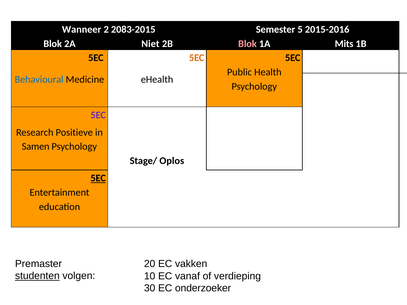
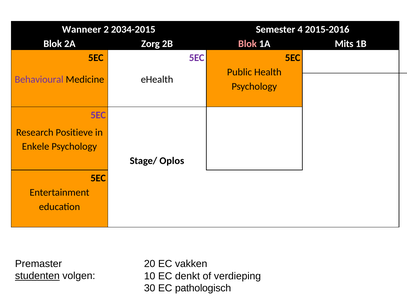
2083-2015: 2083-2015 -> 2034-2015
5: 5 -> 4
Niet: Niet -> Zorg
5EC at (197, 58) colour: orange -> purple
Behavioural colour: blue -> purple
Samen: Samen -> Enkele
5EC at (98, 178) underline: present -> none
vanaf: vanaf -> denkt
onderzoeker: onderzoeker -> pathologisch
